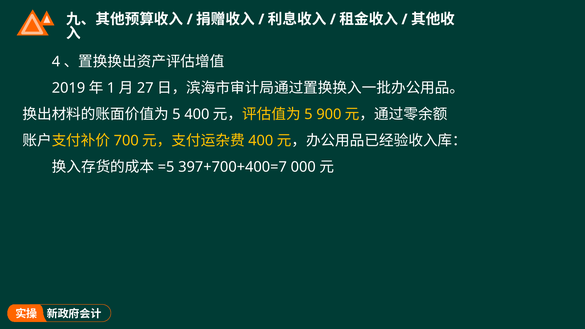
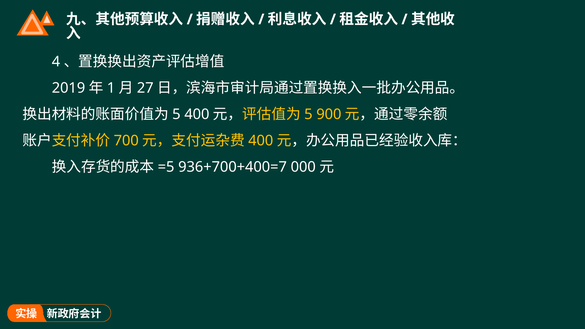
397+700+400=7: 397+700+400=7 -> 936+700+400=7
